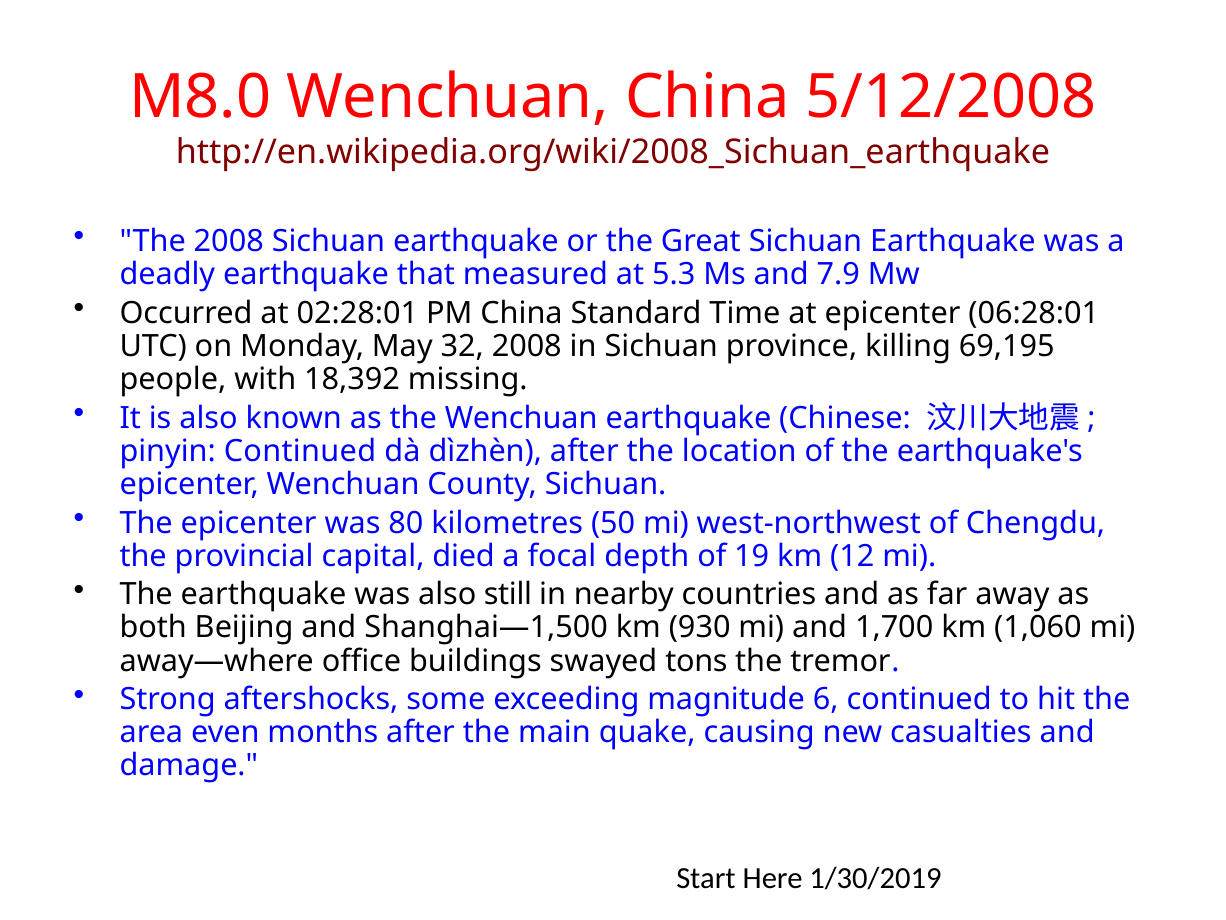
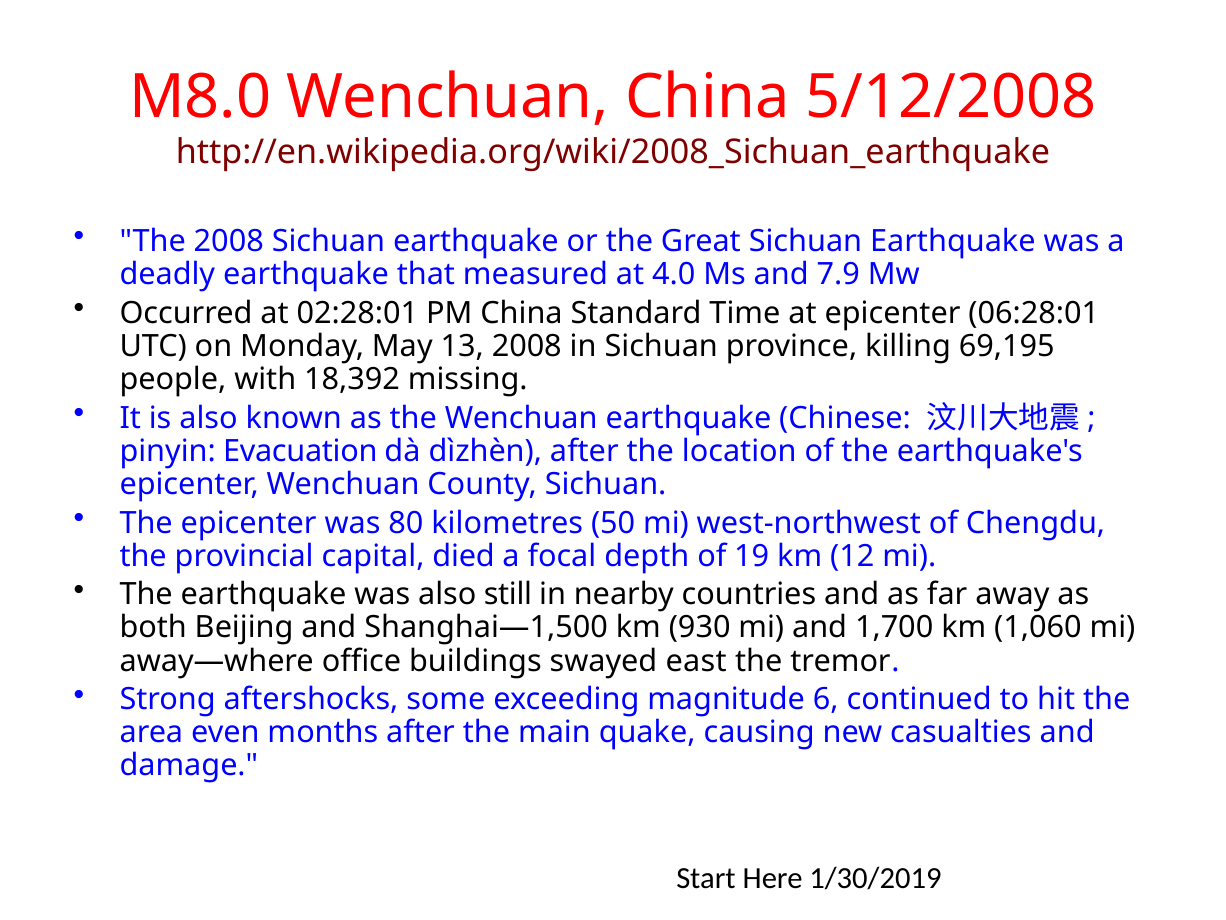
5.3: 5.3 -> 4.0
32: 32 -> 13
pinyin Continued: Continued -> Evacuation
tons: tons -> east
